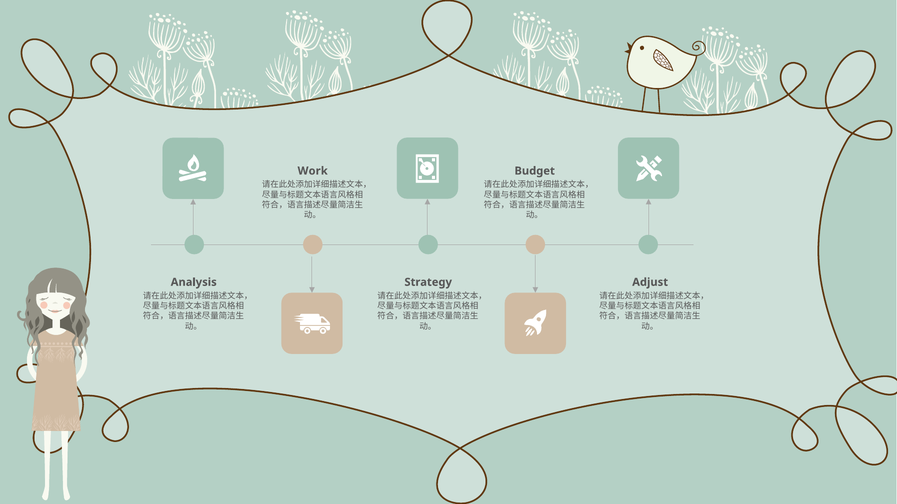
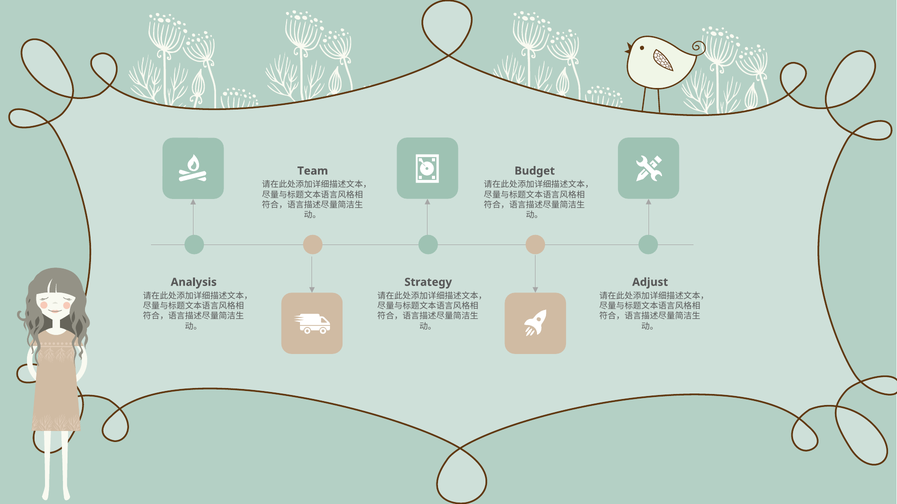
Work: Work -> Team
